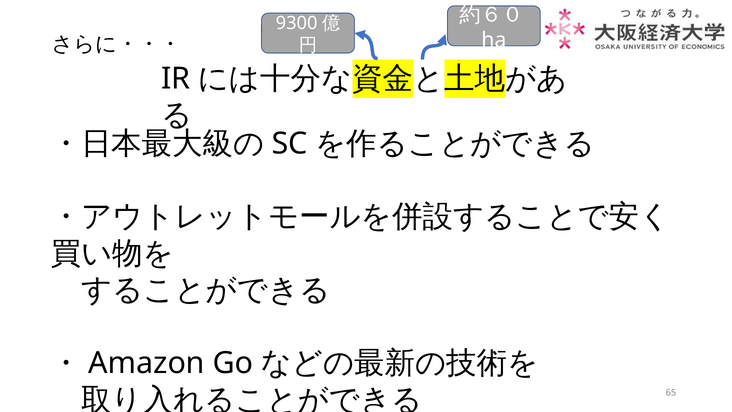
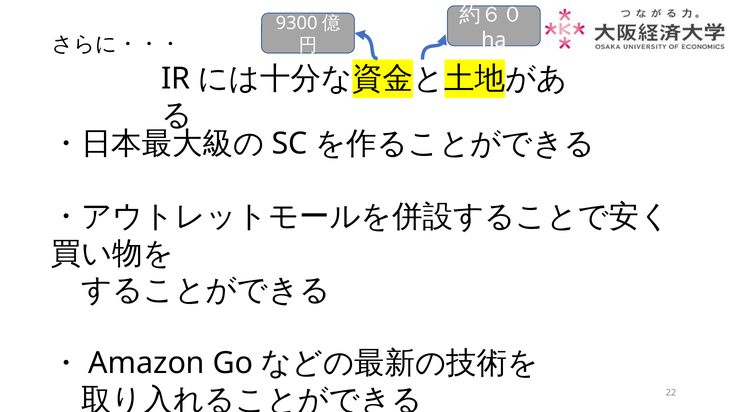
65: 65 -> 22
